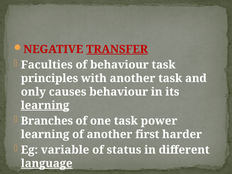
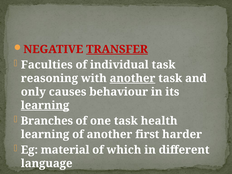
of behaviour: behaviour -> individual
principles: principles -> reasoning
another at (133, 78) underline: none -> present
power: power -> health
variable: variable -> material
status: status -> which
language underline: present -> none
